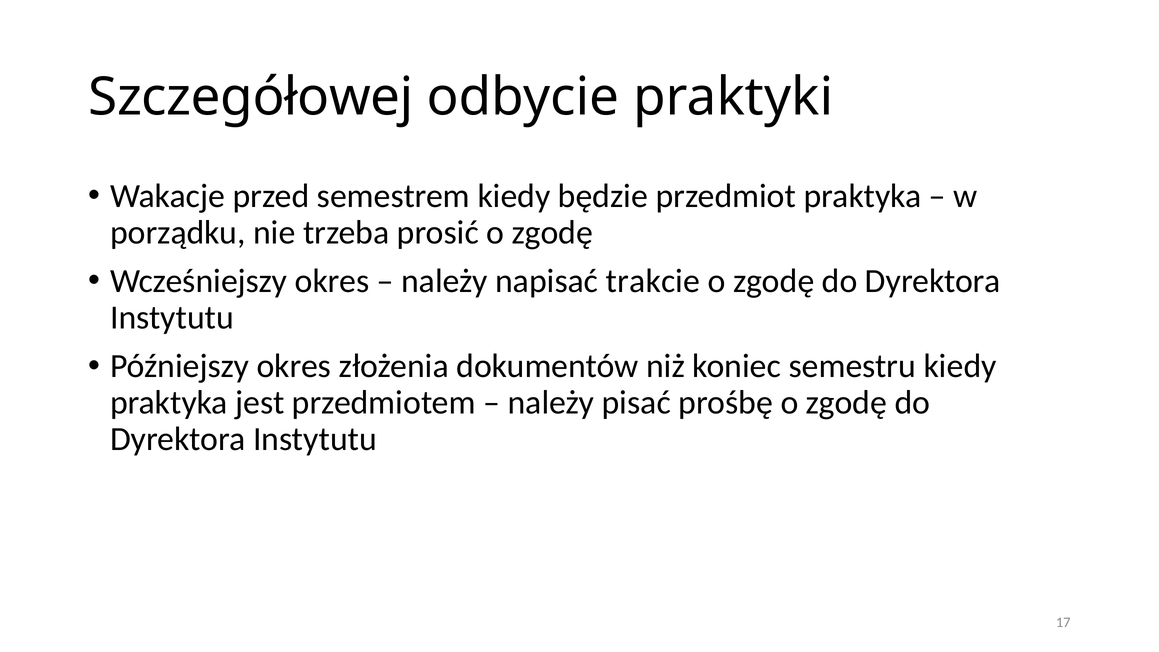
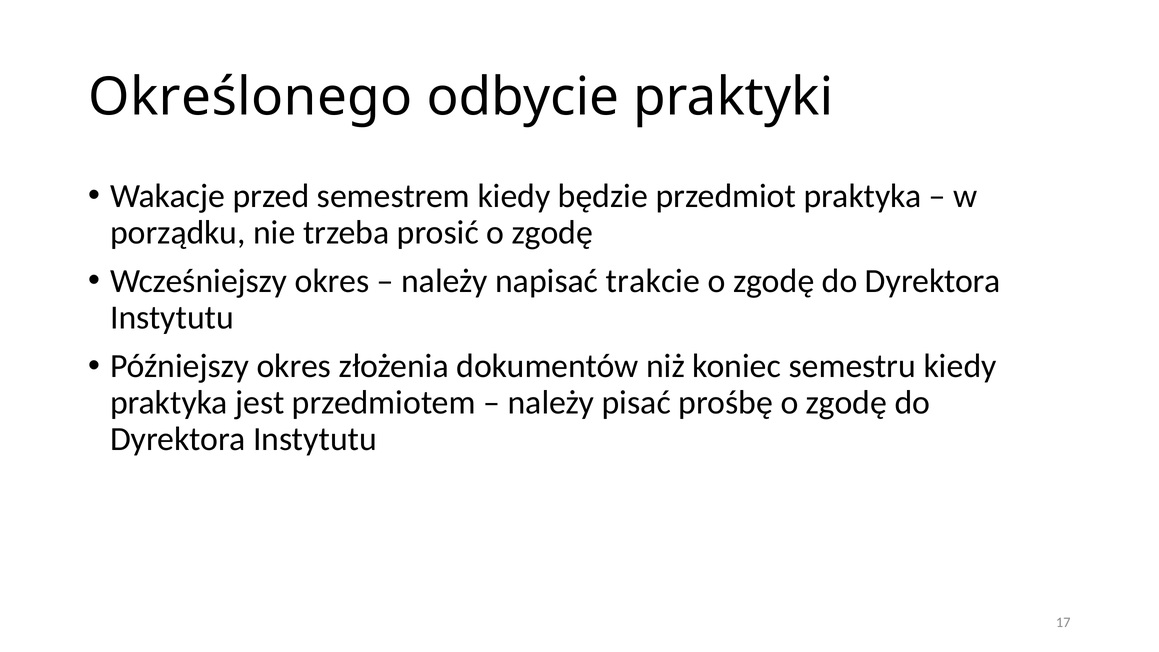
Szczegółowej: Szczegółowej -> Określonego
